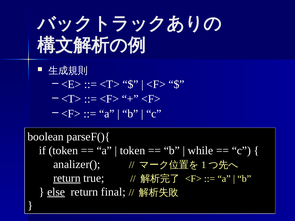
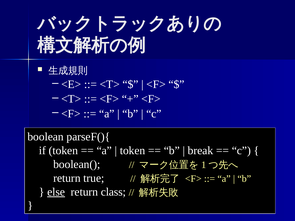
while: while -> break
analizer(: analizer( -> boolean(
return at (67, 178) underline: present -> none
final: final -> class
